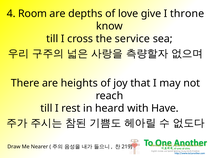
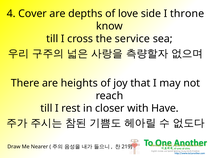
Room: Room -> Cover
give: give -> side
heard: heard -> closer
